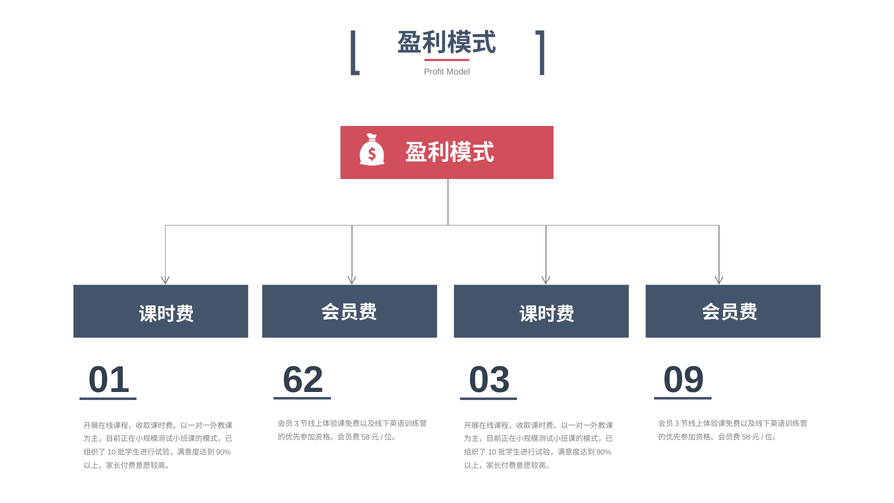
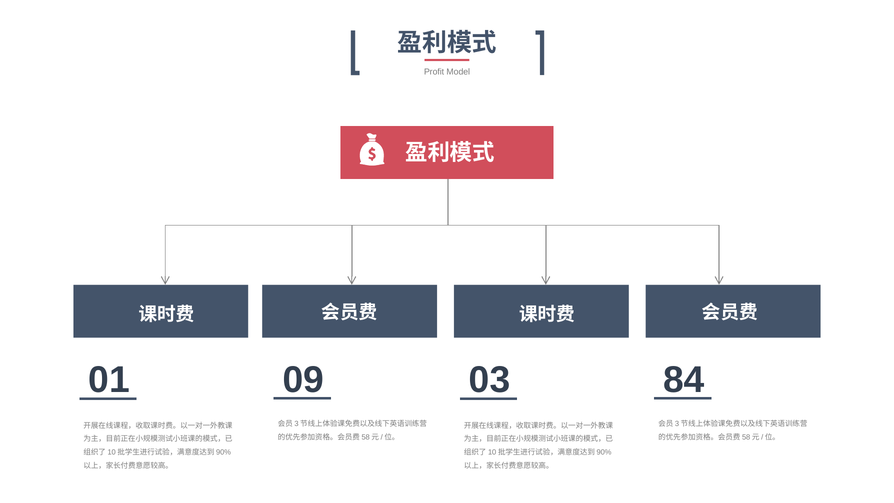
62: 62 -> 09
09: 09 -> 84
